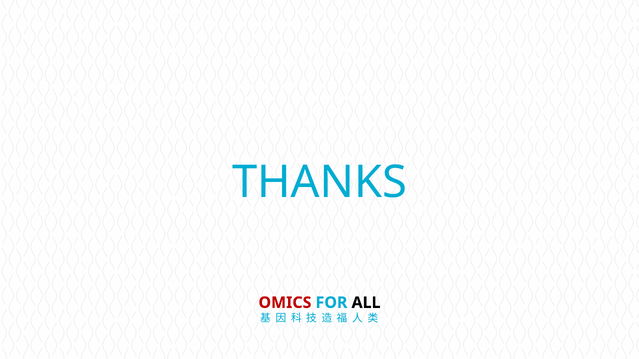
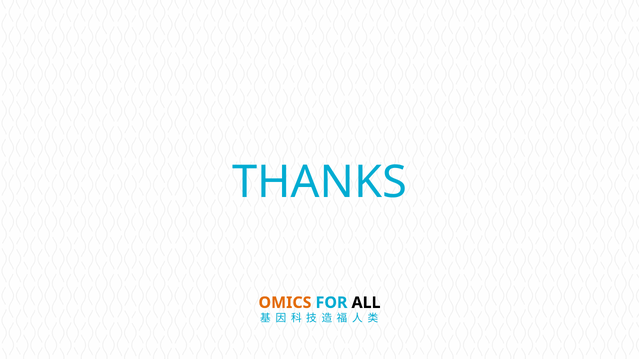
OMICS colour: red -> orange
